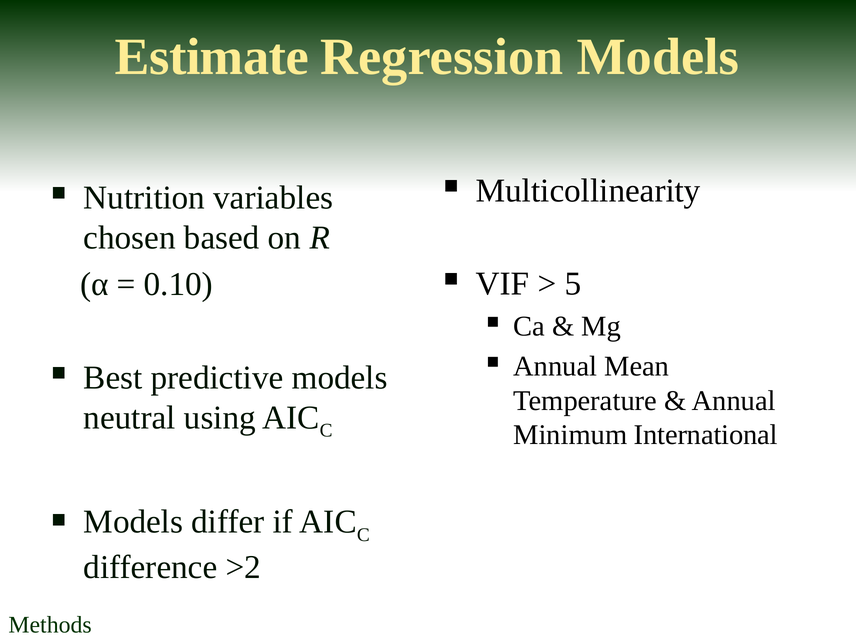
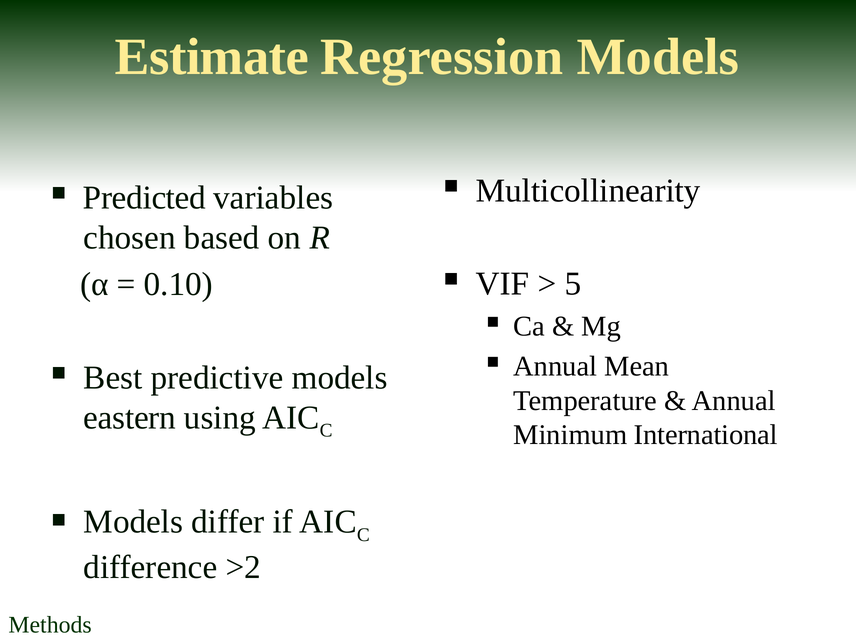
Nutrition: Nutrition -> Predicted
neutral: neutral -> eastern
